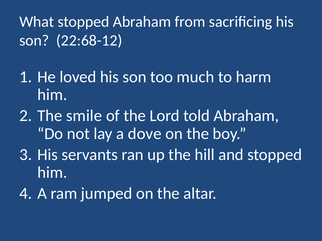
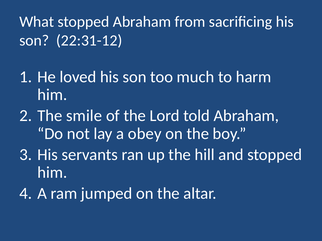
22:68-12: 22:68-12 -> 22:31-12
dove: dove -> obey
